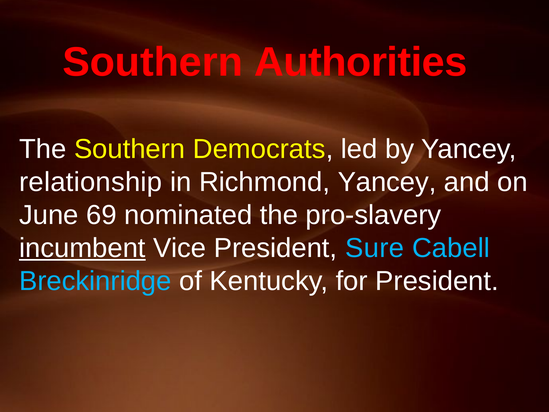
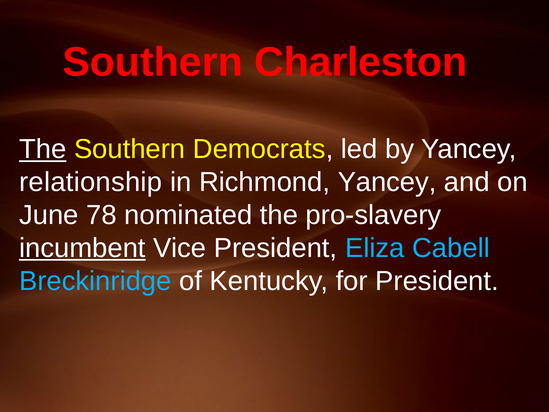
Authorities: Authorities -> Charleston
The at (43, 149) underline: none -> present
69: 69 -> 78
Sure: Sure -> Eliza
